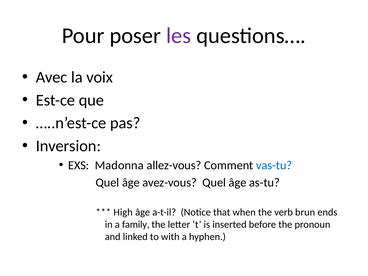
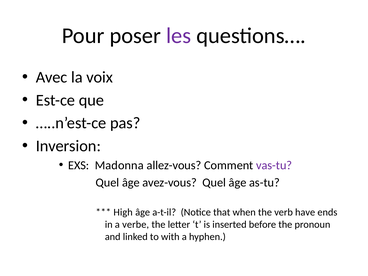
vas-tu colour: blue -> purple
brun: brun -> have
family: family -> verbe
